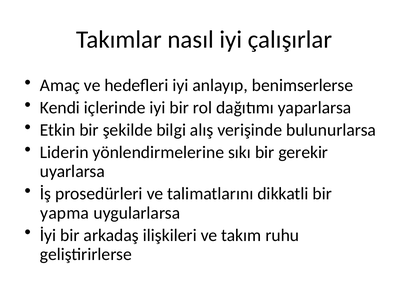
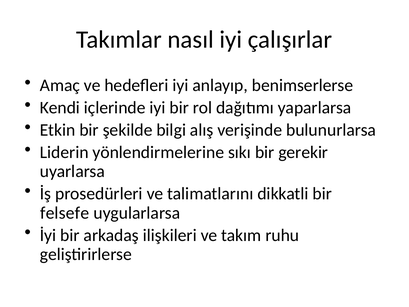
yapma: yapma -> felsefe
